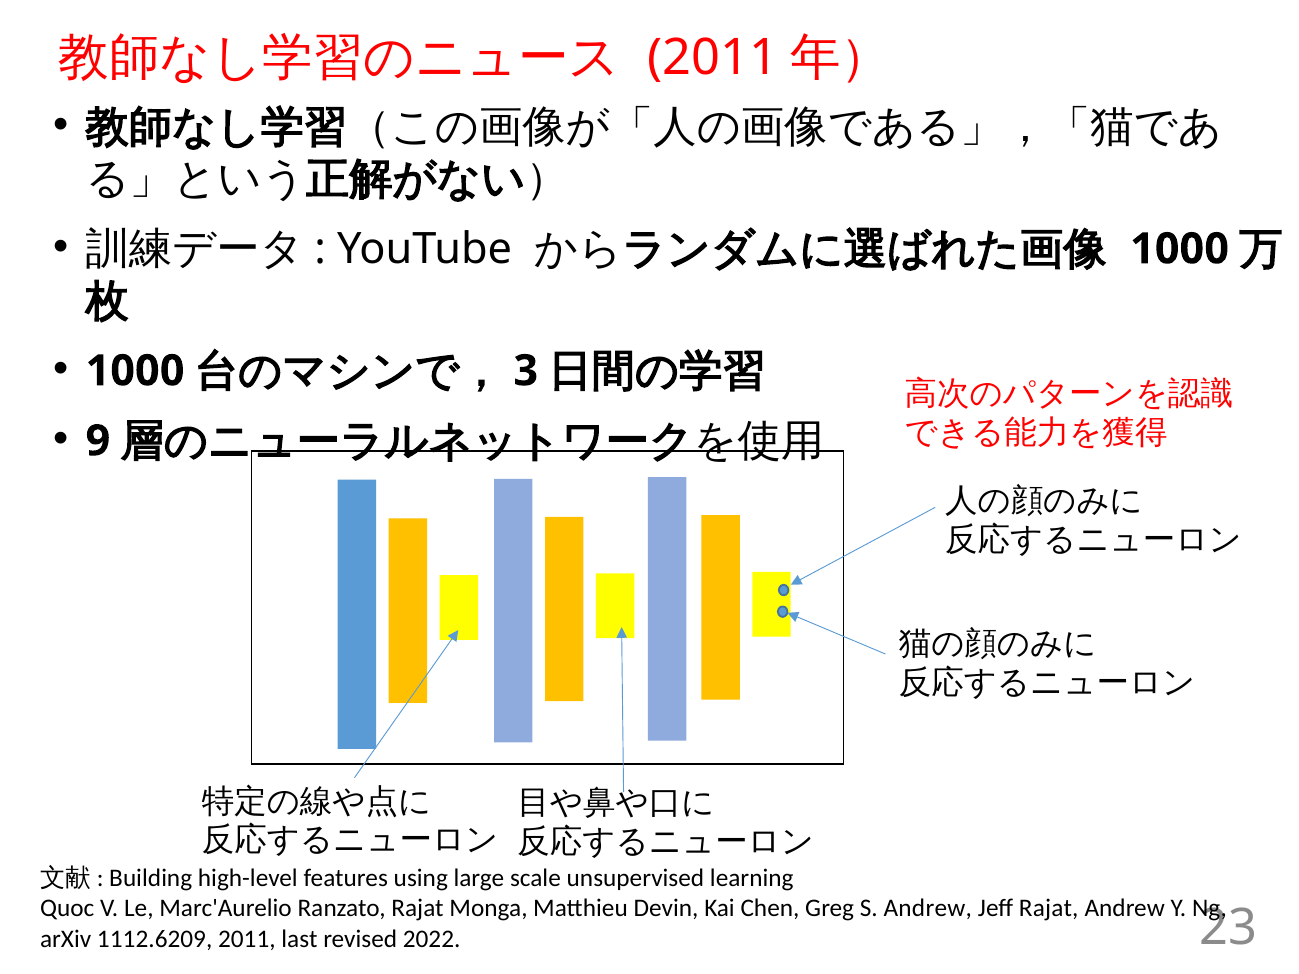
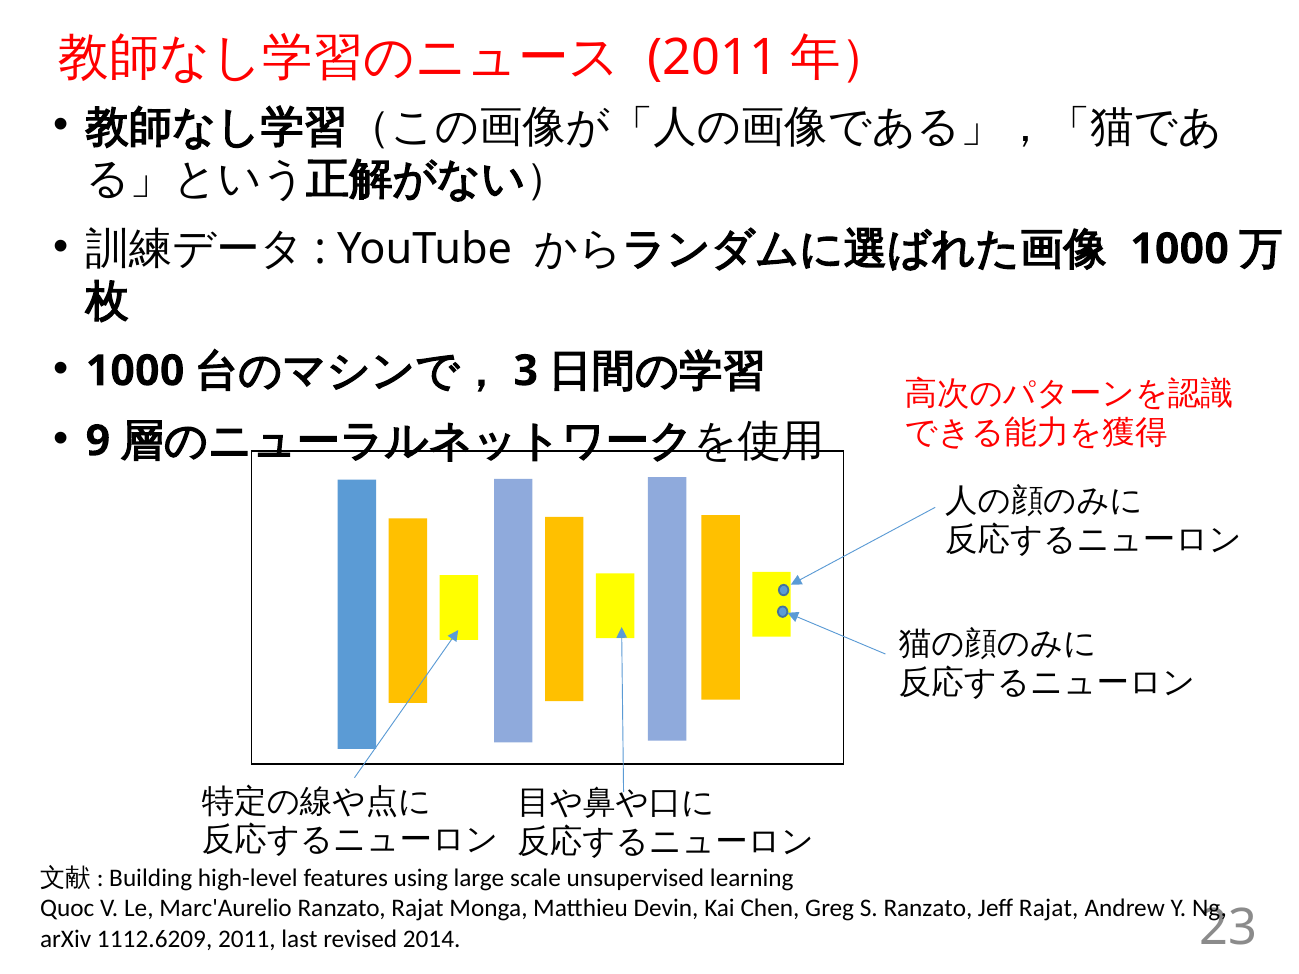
S Andrew: Andrew -> Ranzato
2022: 2022 -> 2014
